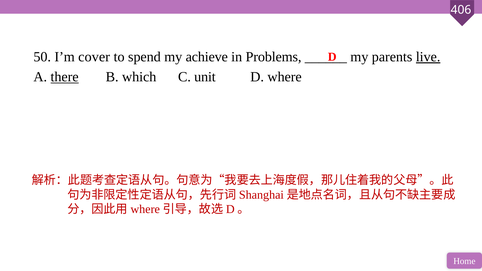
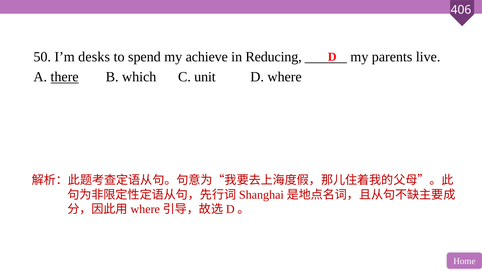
cover: cover -> desks
Problems: Problems -> Reducing
live underline: present -> none
